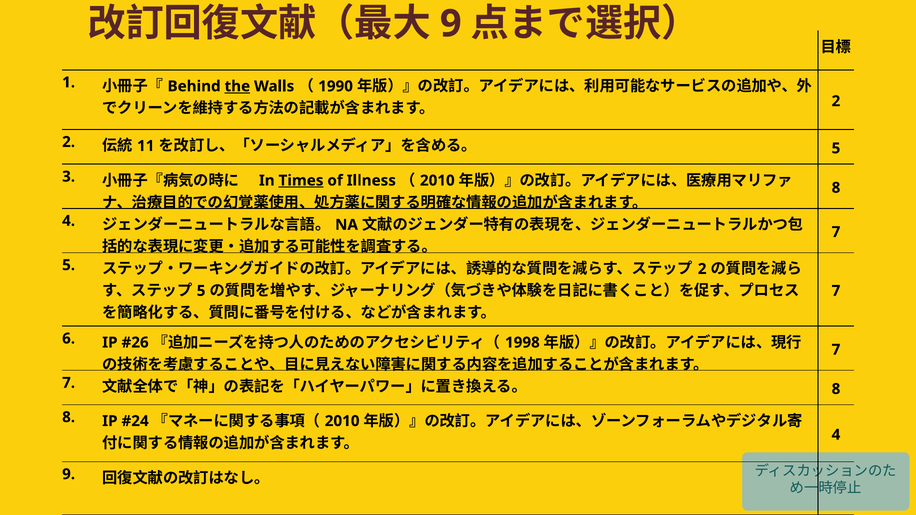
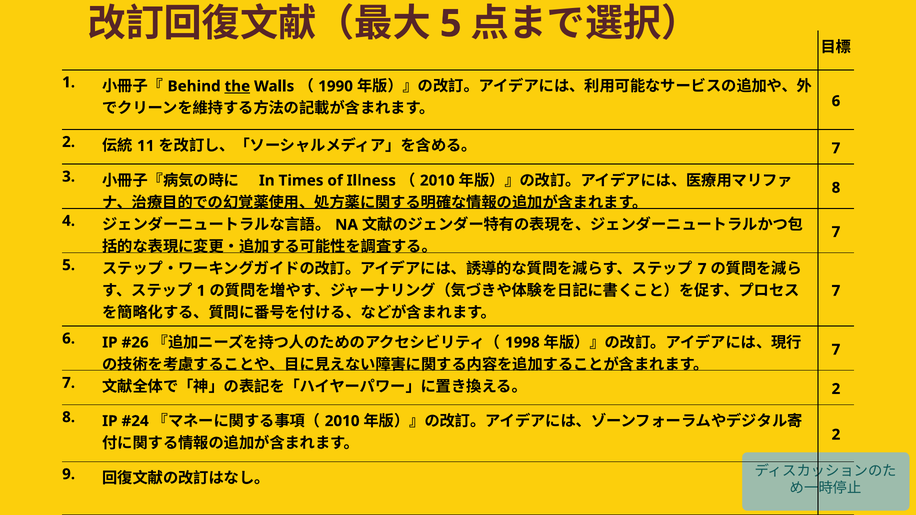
9 at (451, 24): 9 -> 5
2 at (836, 101): 2 -> 6
5 at (836, 148): 5 -> 7
Times underline: present -> none
2 at (702, 269): 2 -> 7
5 at (201, 291): 5 -> 1
8 at (836, 389): 8 -> 2
4 at (836, 435): 4 -> 2
